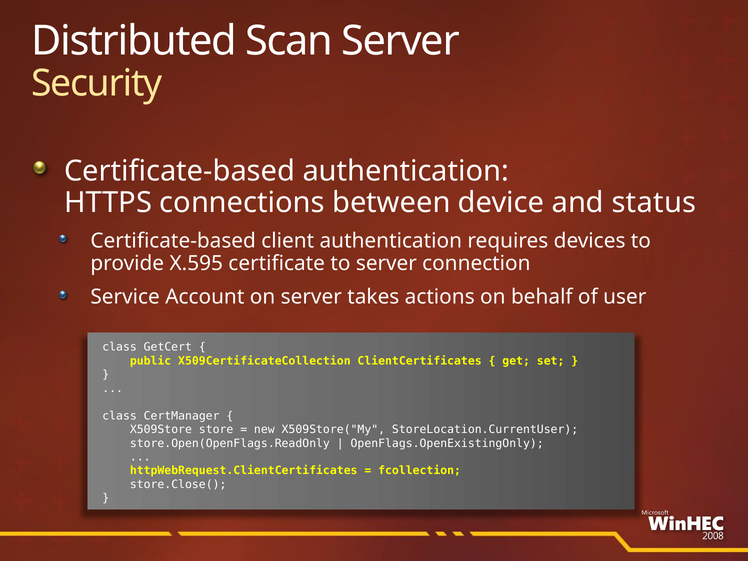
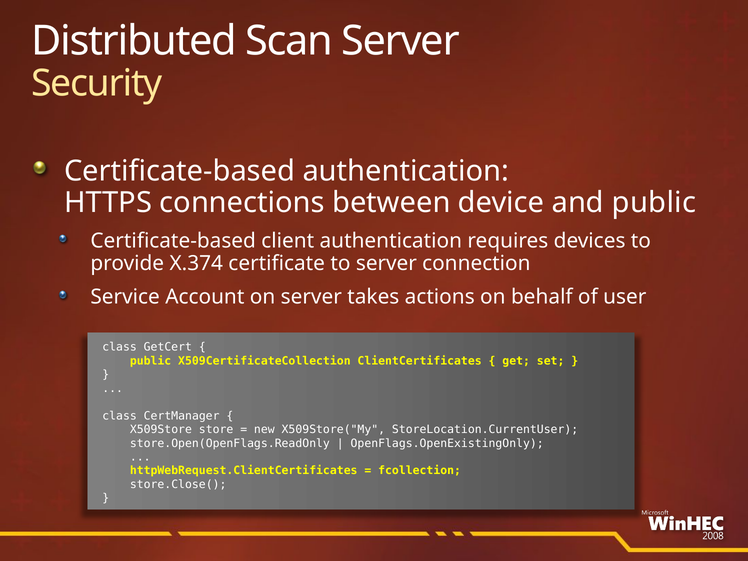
and status: status -> public
X.595: X.595 -> X.374
